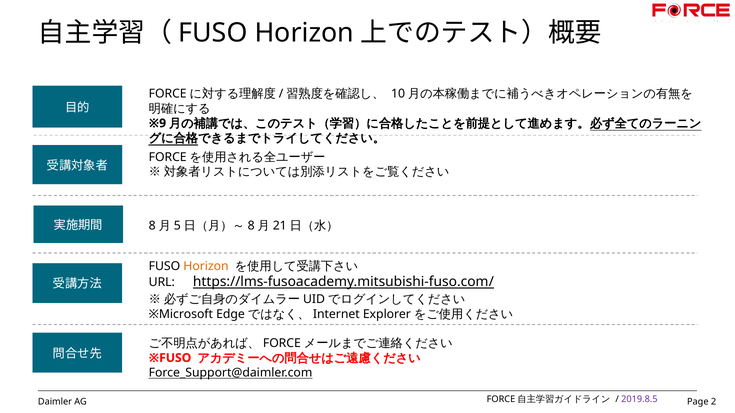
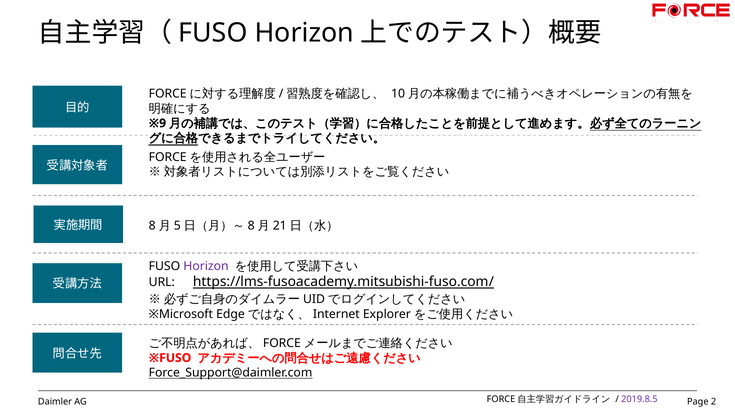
Horizon at (206, 266) colour: orange -> purple
